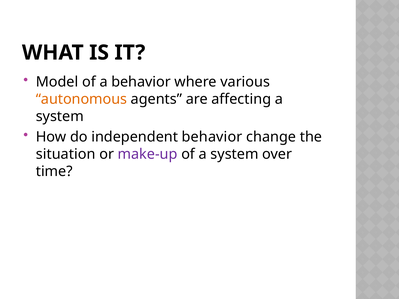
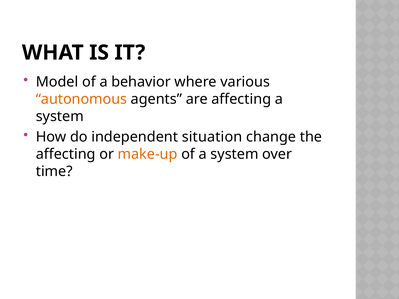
independent behavior: behavior -> situation
situation at (66, 154): situation -> affecting
make-up colour: purple -> orange
